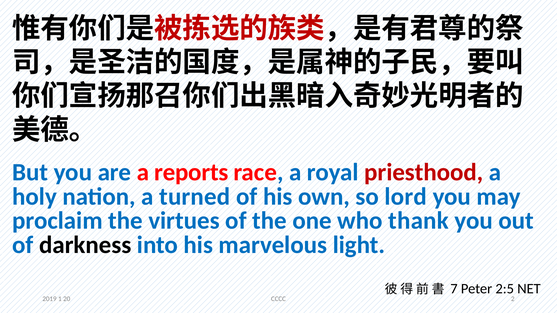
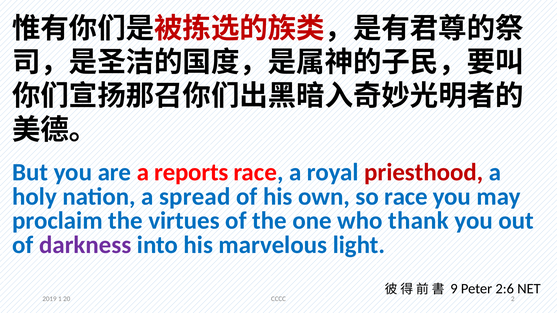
turned: turned -> spread
so lord: lord -> race
darkness colour: black -> purple
7: 7 -> 9
2:5: 2:5 -> 2:6
